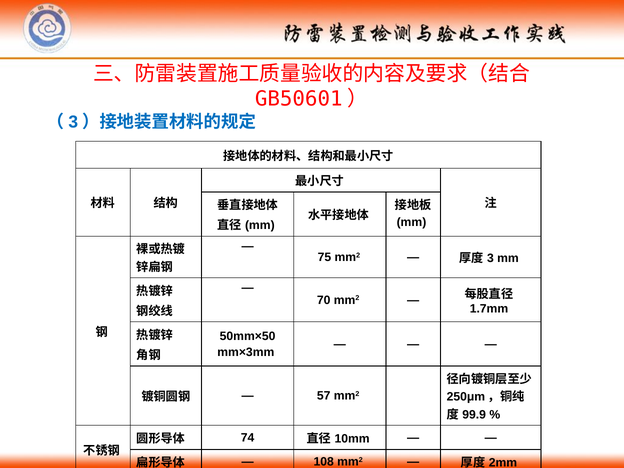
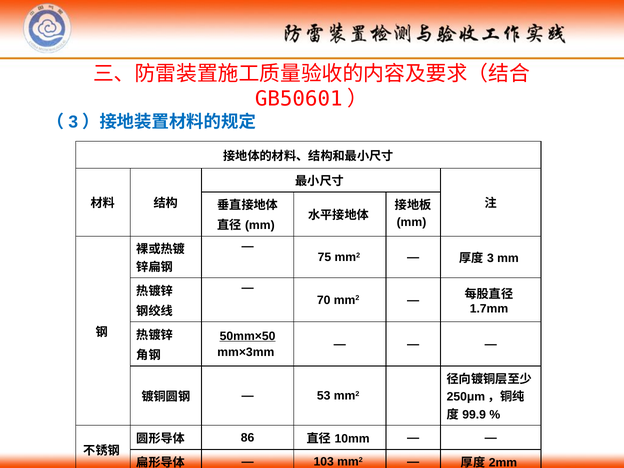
50mm×50 underline: none -> present
57: 57 -> 53
74: 74 -> 86
108: 108 -> 103
